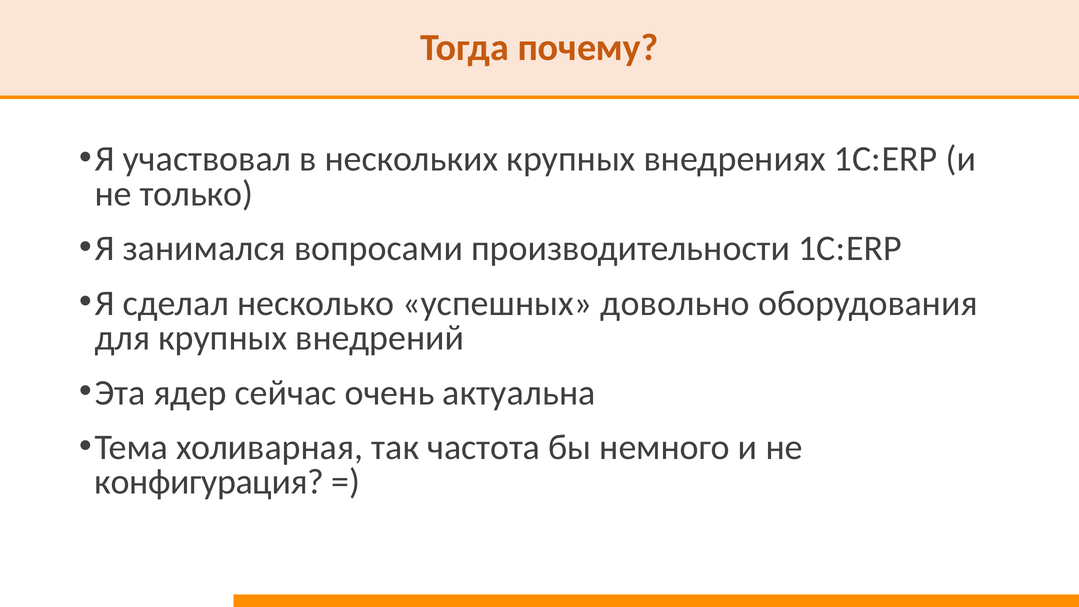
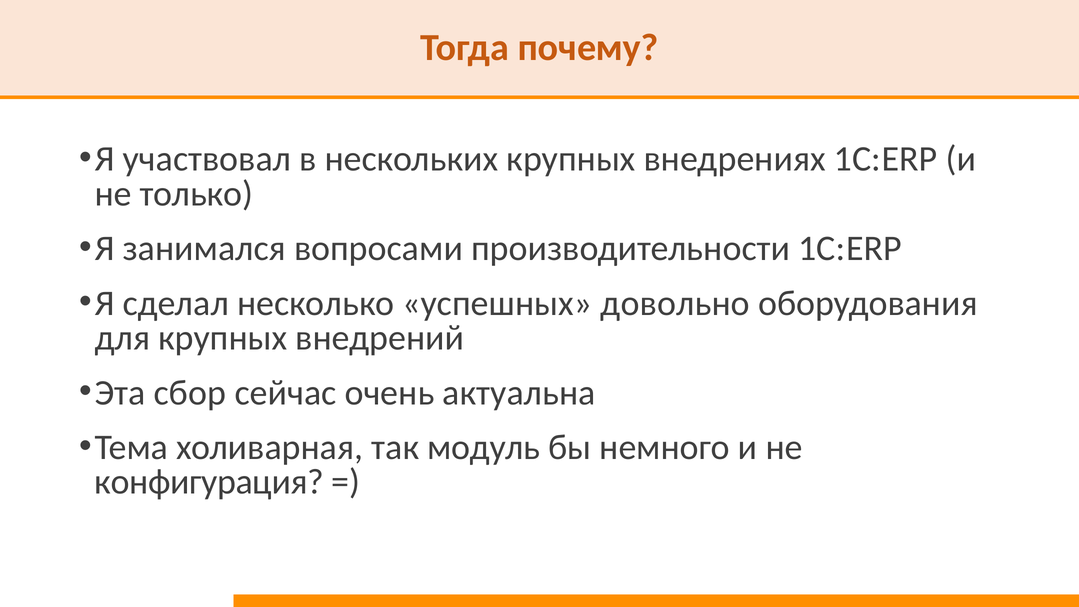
ядер: ядер -> сбор
частота: частота -> модуль
